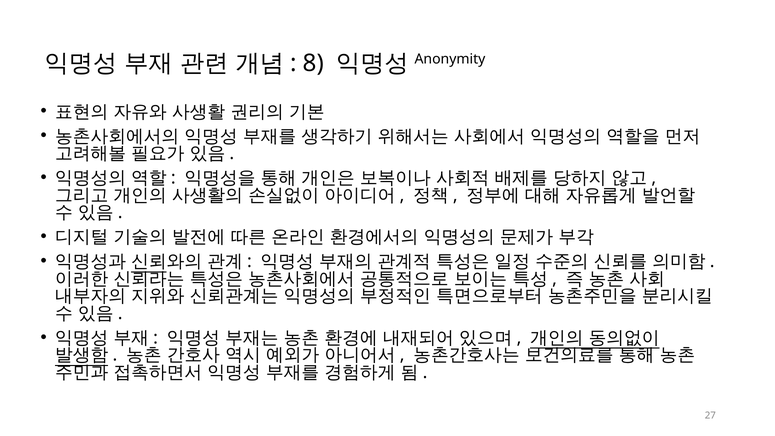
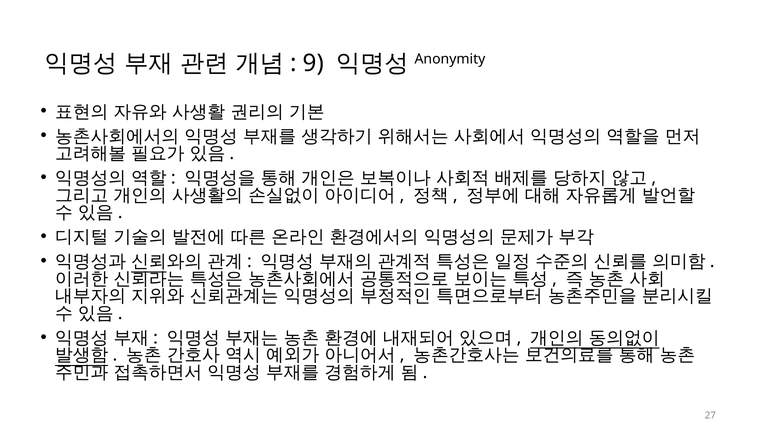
8: 8 -> 9
